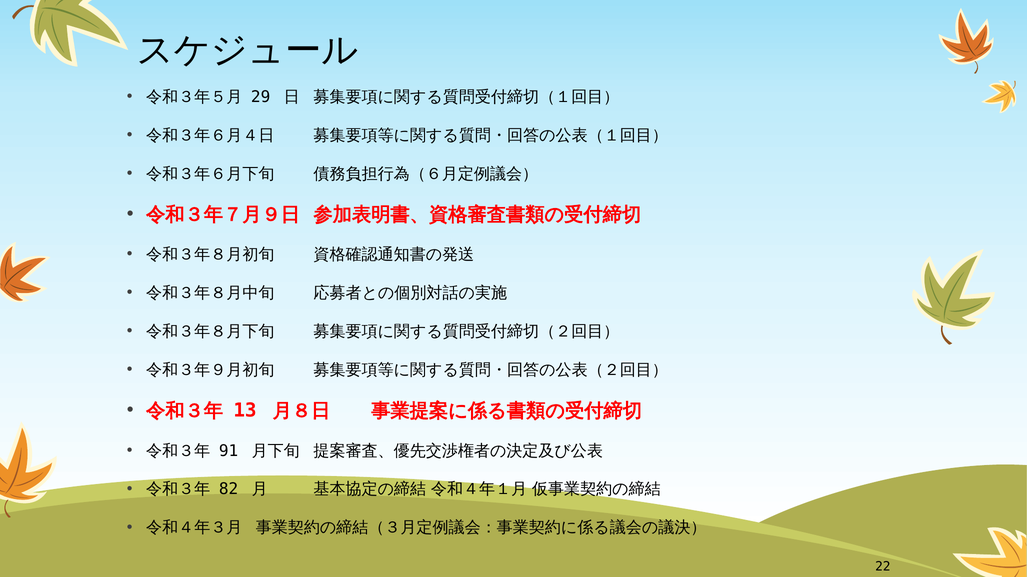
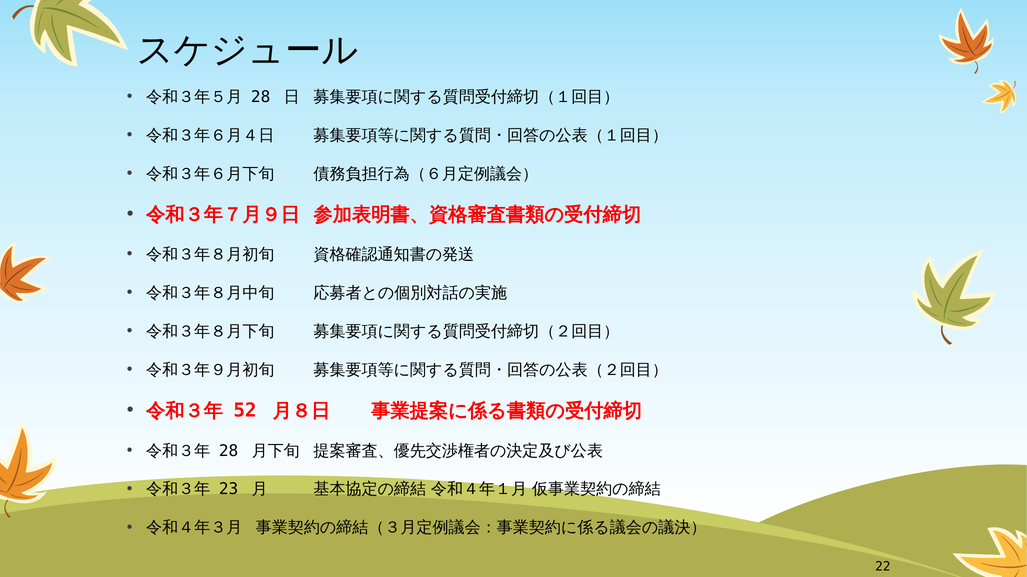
29 at (261, 97): 29 -> 28
13: 13 -> 52
91 at (229, 451): 91 -> 28
82: 82 -> 23
